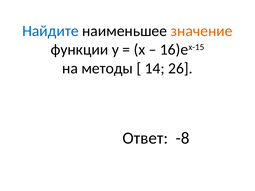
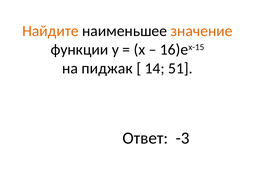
Найдите colour: blue -> orange
методы: методы -> пиджак
26: 26 -> 51
-8: -8 -> -3
